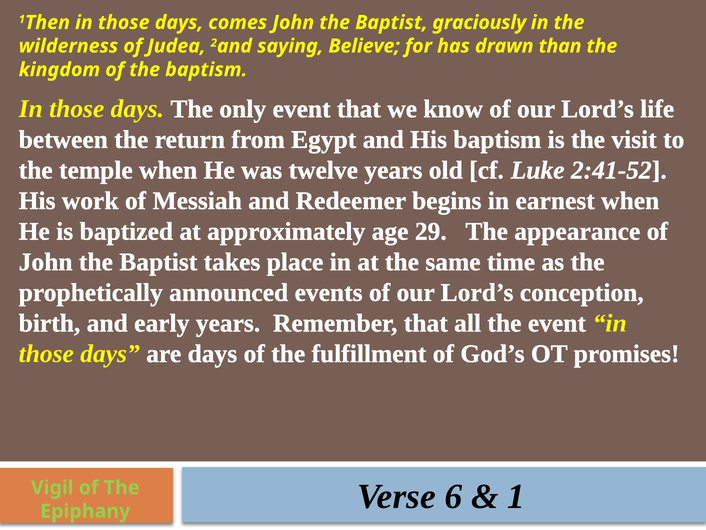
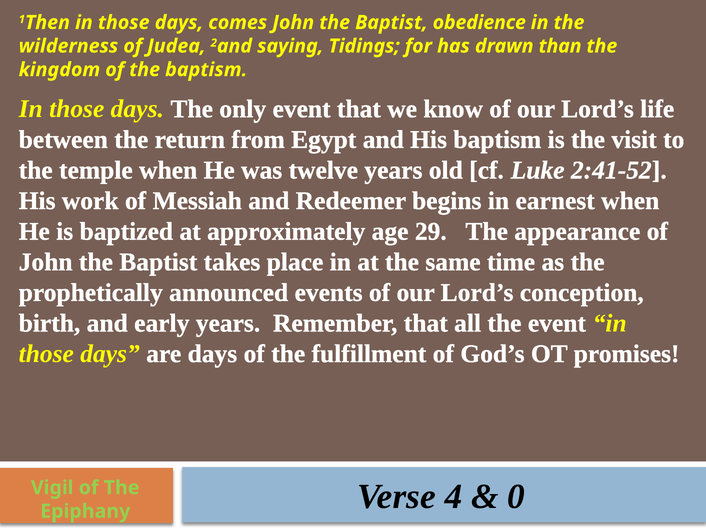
graciously: graciously -> obedience
Believe: Believe -> Tidings
6: 6 -> 4
1: 1 -> 0
